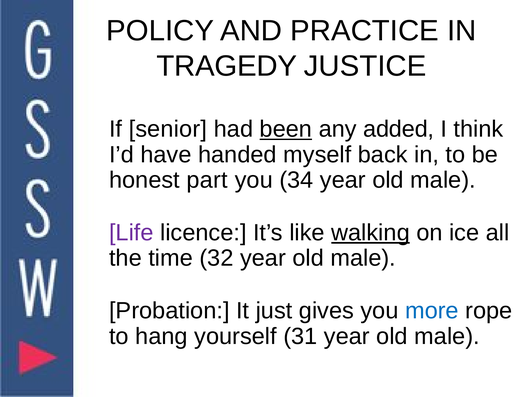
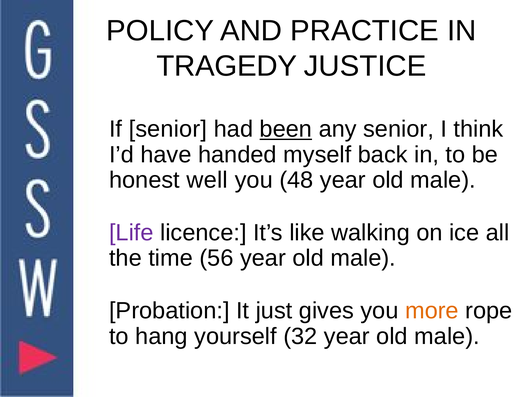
any added: added -> senior
part: part -> well
34: 34 -> 48
walking underline: present -> none
32: 32 -> 56
more colour: blue -> orange
31: 31 -> 32
